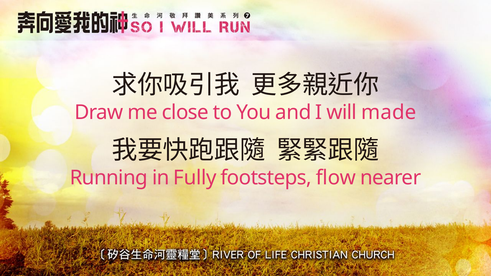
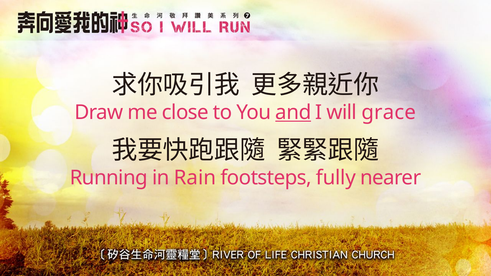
and underline: none -> present
made: made -> grace
Fully: Fully -> Rain
flow: flow -> fully
